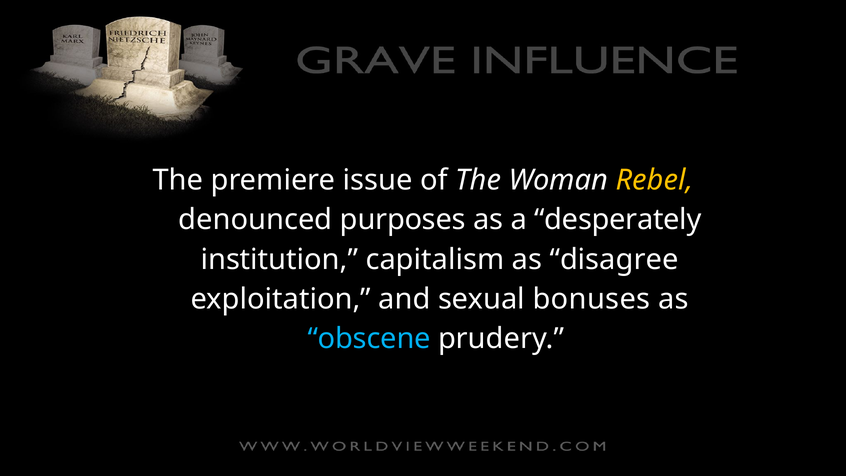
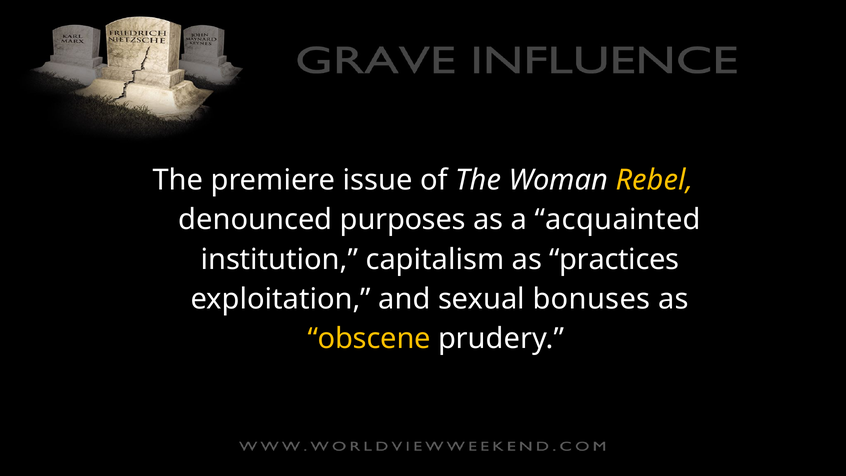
desperately: desperately -> acquainted
disagree: disagree -> practices
obscene colour: light blue -> yellow
